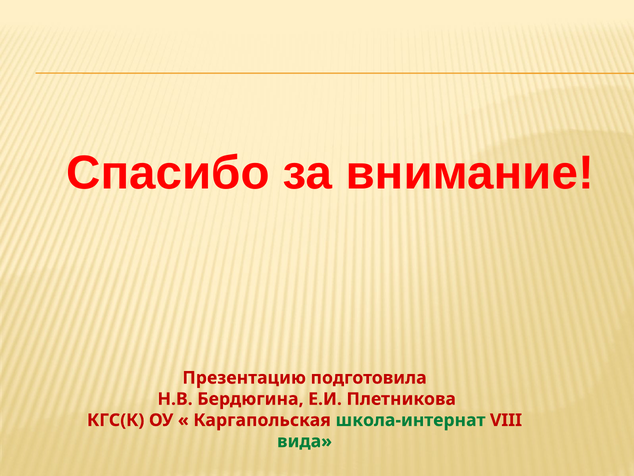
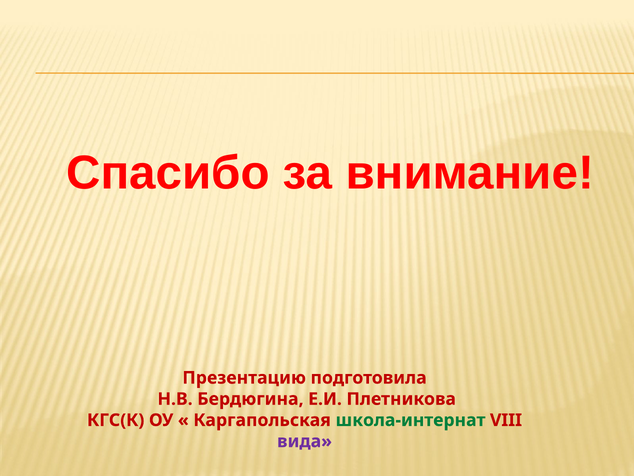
вида colour: green -> purple
